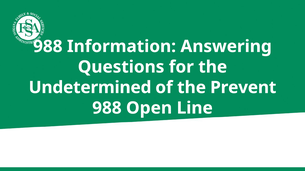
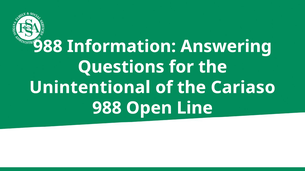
Undetermined: Undetermined -> Unintentional
Prevent: Prevent -> Cariaso
